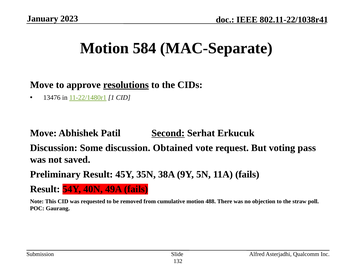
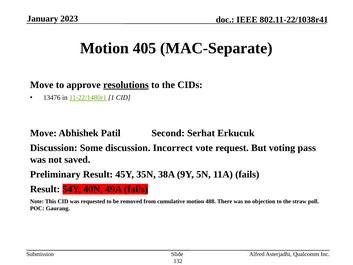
584: 584 -> 405
Second underline: present -> none
Obtained: Obtained -> Incorrect
